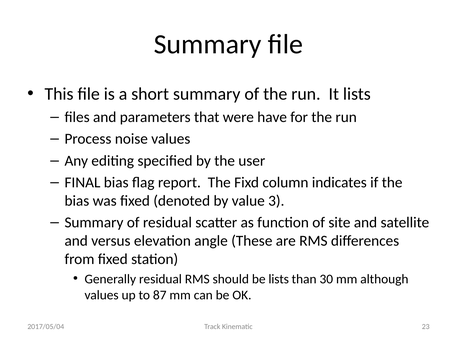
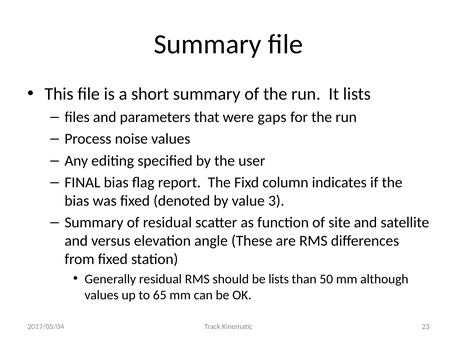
have: have -> gaps
30: 30 -> 50
87: 87 -> 65
